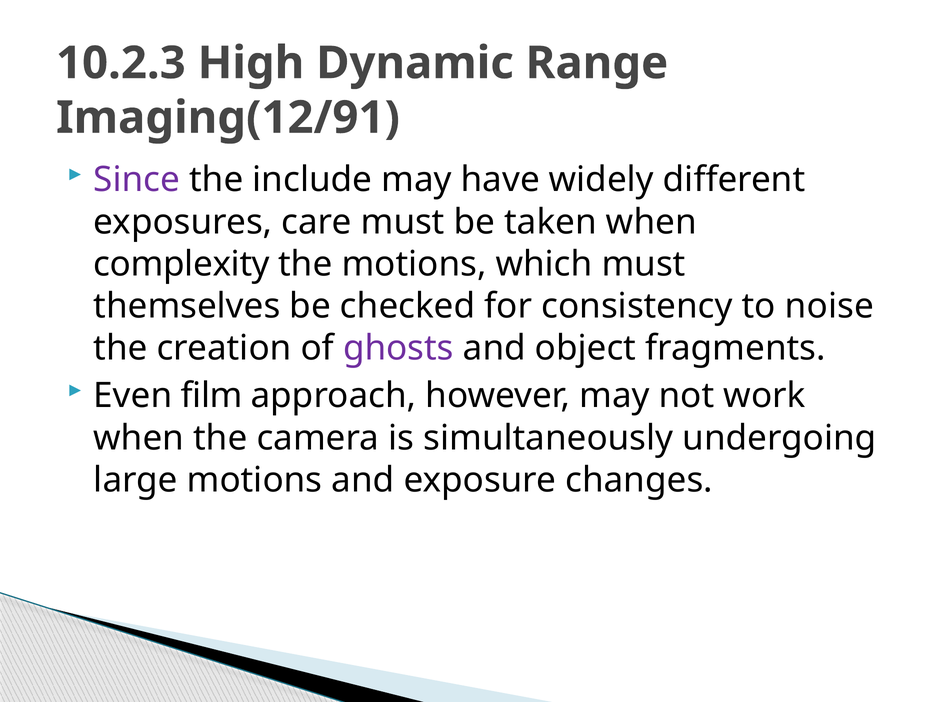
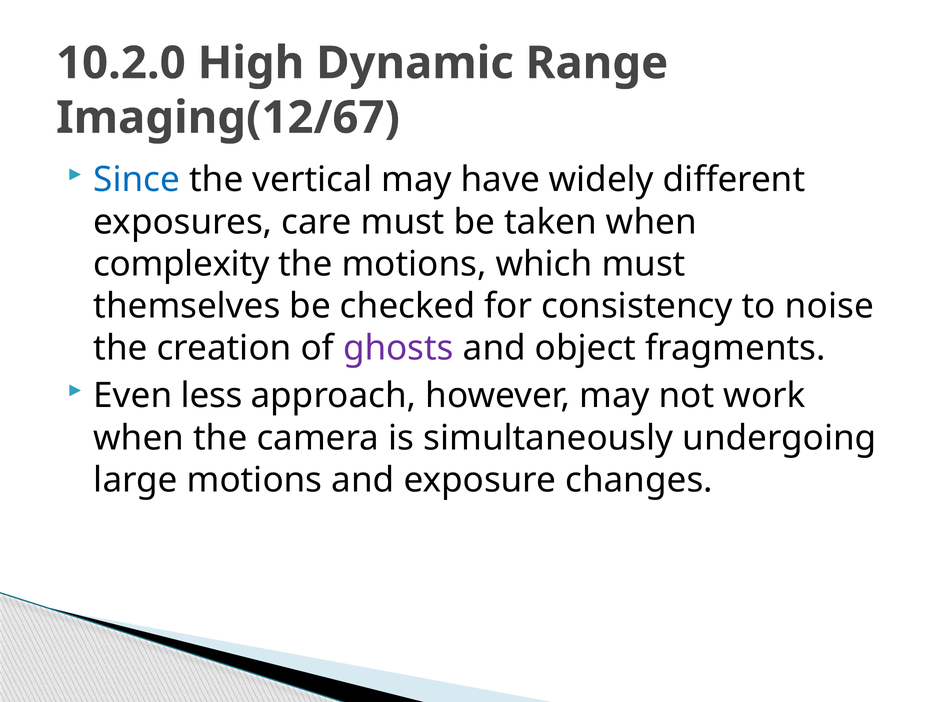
10.2.3: 10.2.3 -> 10.2.0
Imaging(12/91: Imaging(12/91 -> Imaging(12/67
Since colour: purple -> blue
include: include -> vertical
film: film -> less
